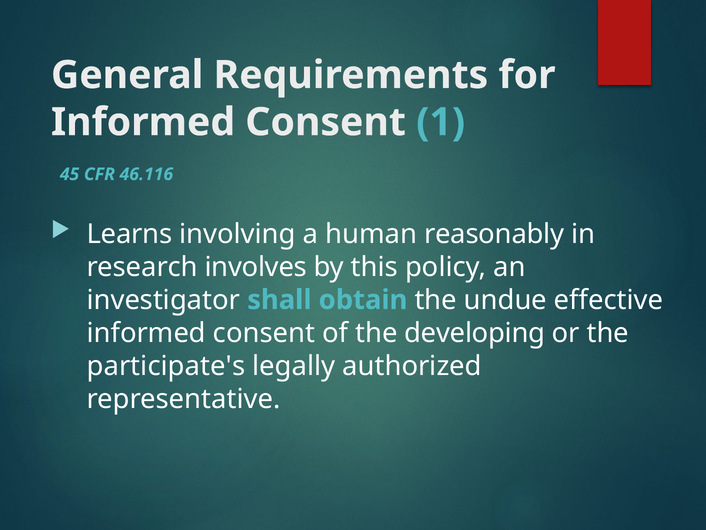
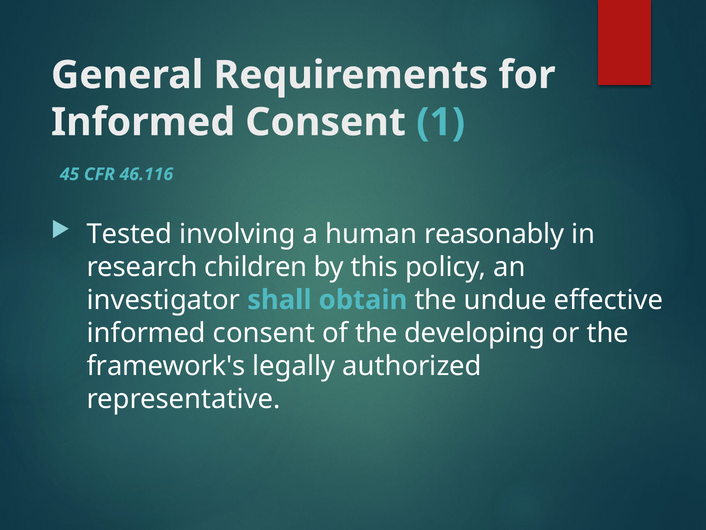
Learns: Learns -> Tested
involves: involves -> children
participate's: participate's -> framework's
